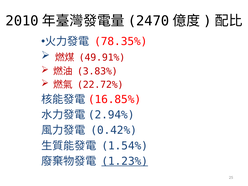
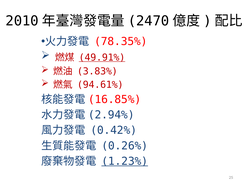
49.91% underline: none -> present
22.72%: 22.72% -> 94.61%
1.54%: 1.54% -> 0.26%
